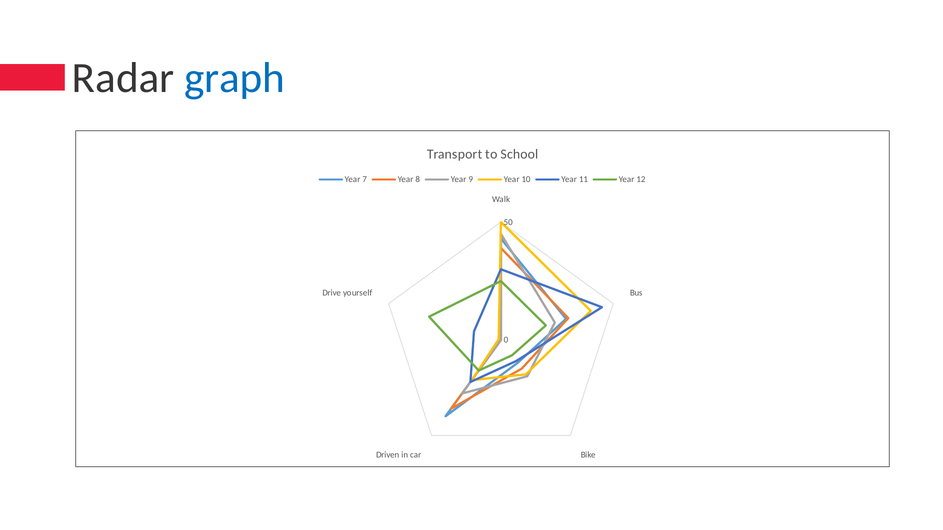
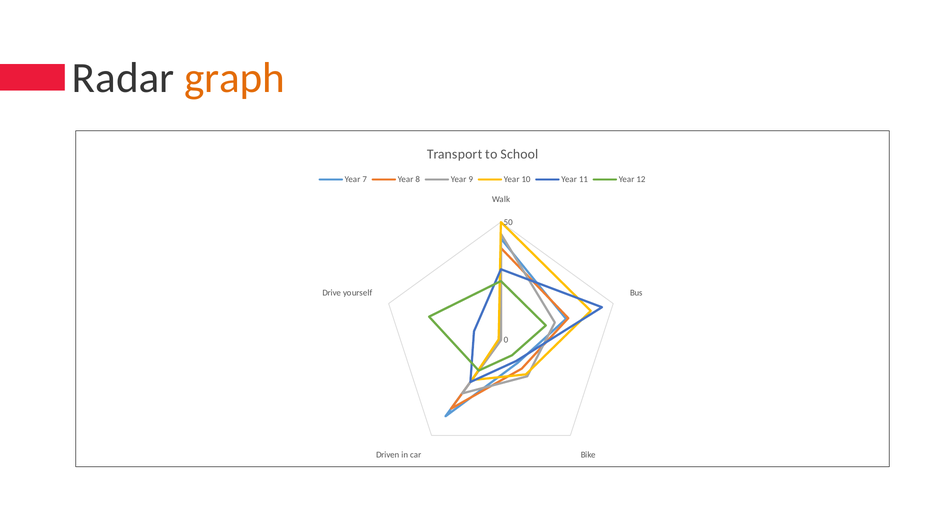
graph colour: blue -> orange
